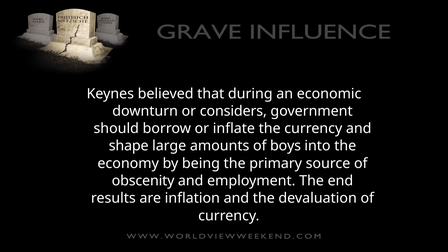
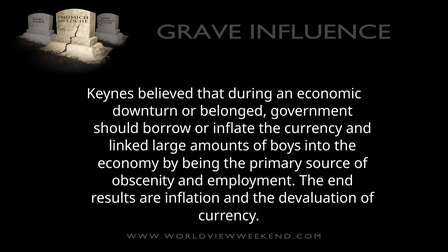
considers: considers -> belonged
shape: shape -> linked
